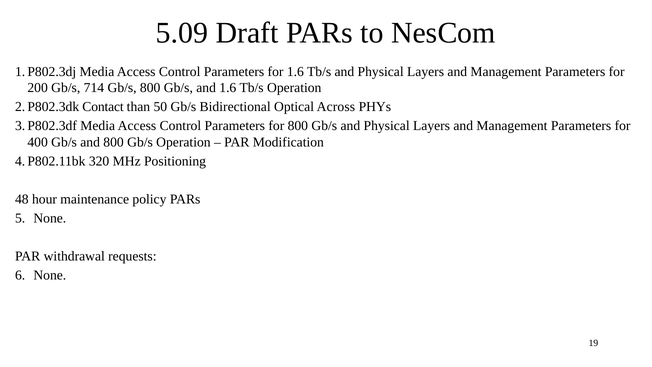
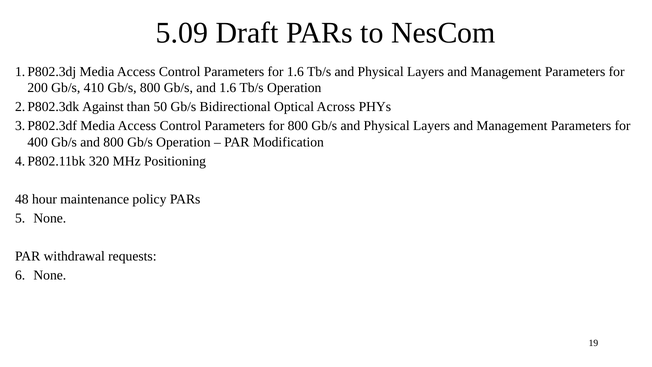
714: 714 -> 410
Contact: Contact -> Against
